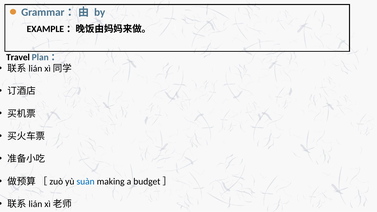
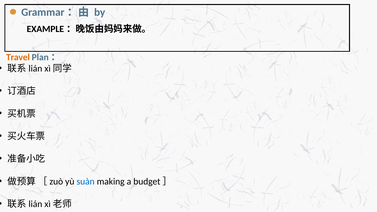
Travel colour: black -> orange
